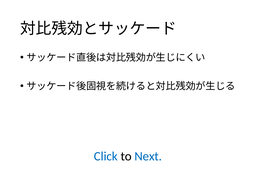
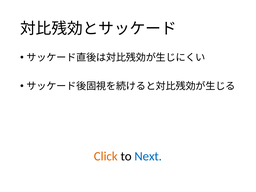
Click colour: blue -> orange
